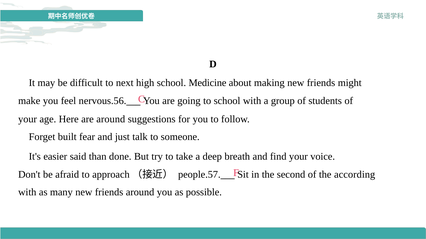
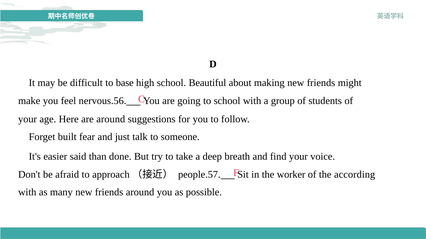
next: next -> base
Medicine: Medicine -> Beautiful
second: second -> worker
